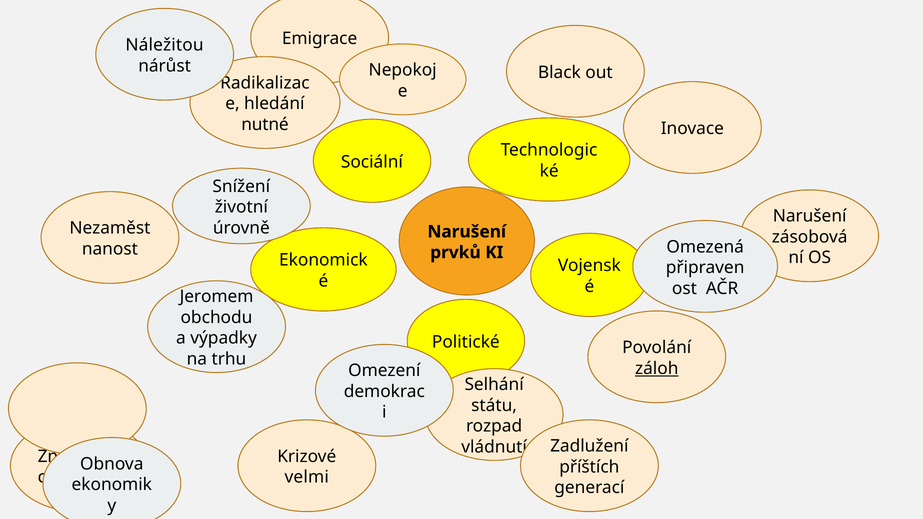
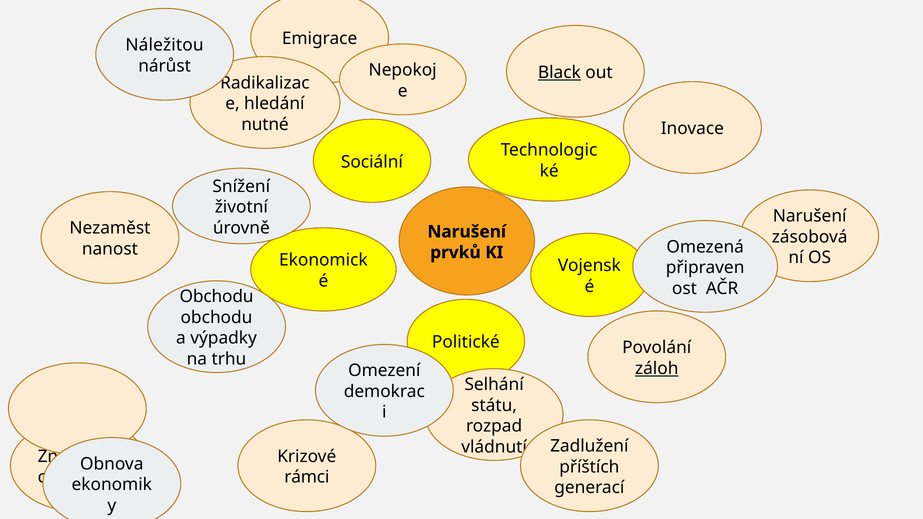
Black underline: none -> present
Jeromem at (217, 297): Jeromem -> Obchodu
velmi: velmi -> rámci
